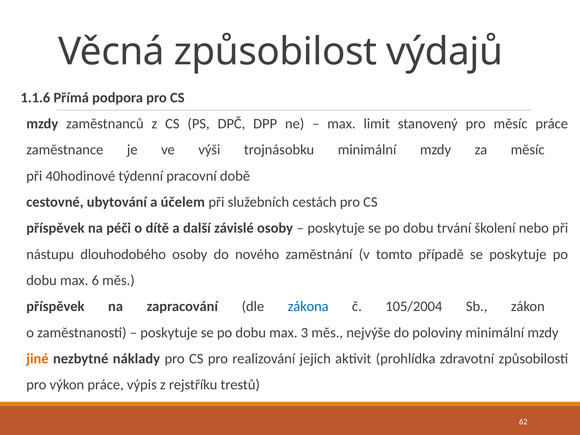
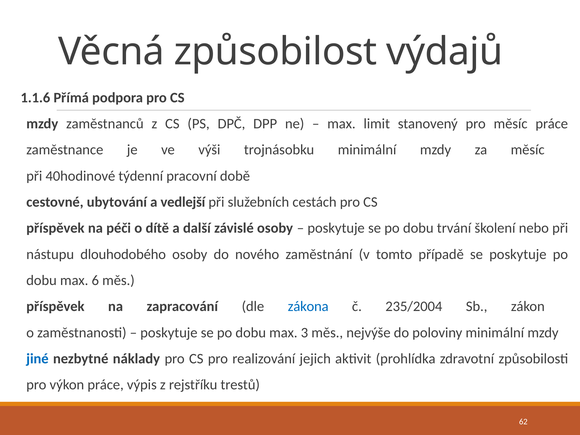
účelem: účelem -> vedlejší
105/2004: 105/2004 -> 235/2004
jiné colour: orange -> blue
